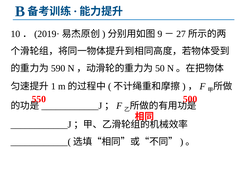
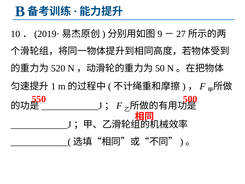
590: 590 -> 520
